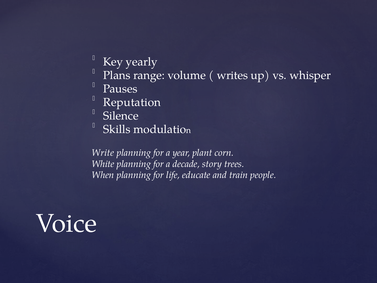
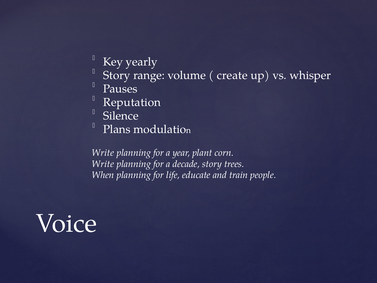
Plans at (117, 75): Plans -> Story
writes: writes -> create
Skills: Skills -> Plans
White at (103, 164): White -> Write
